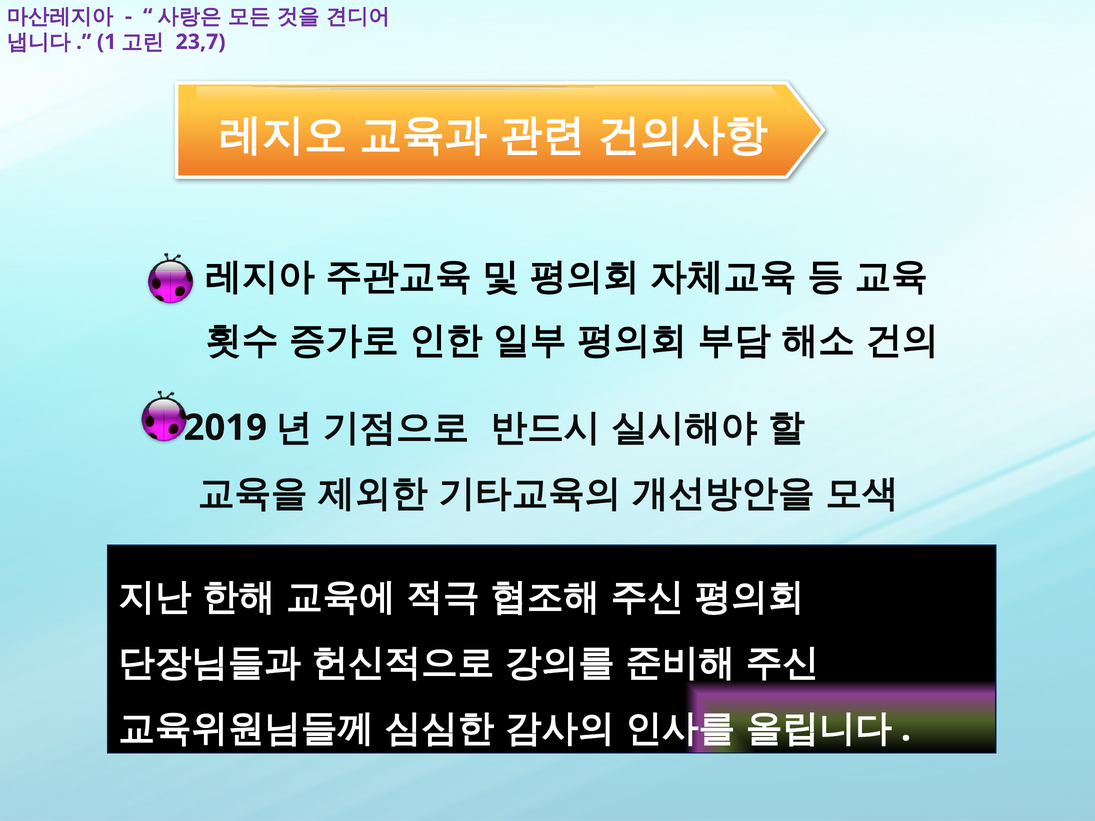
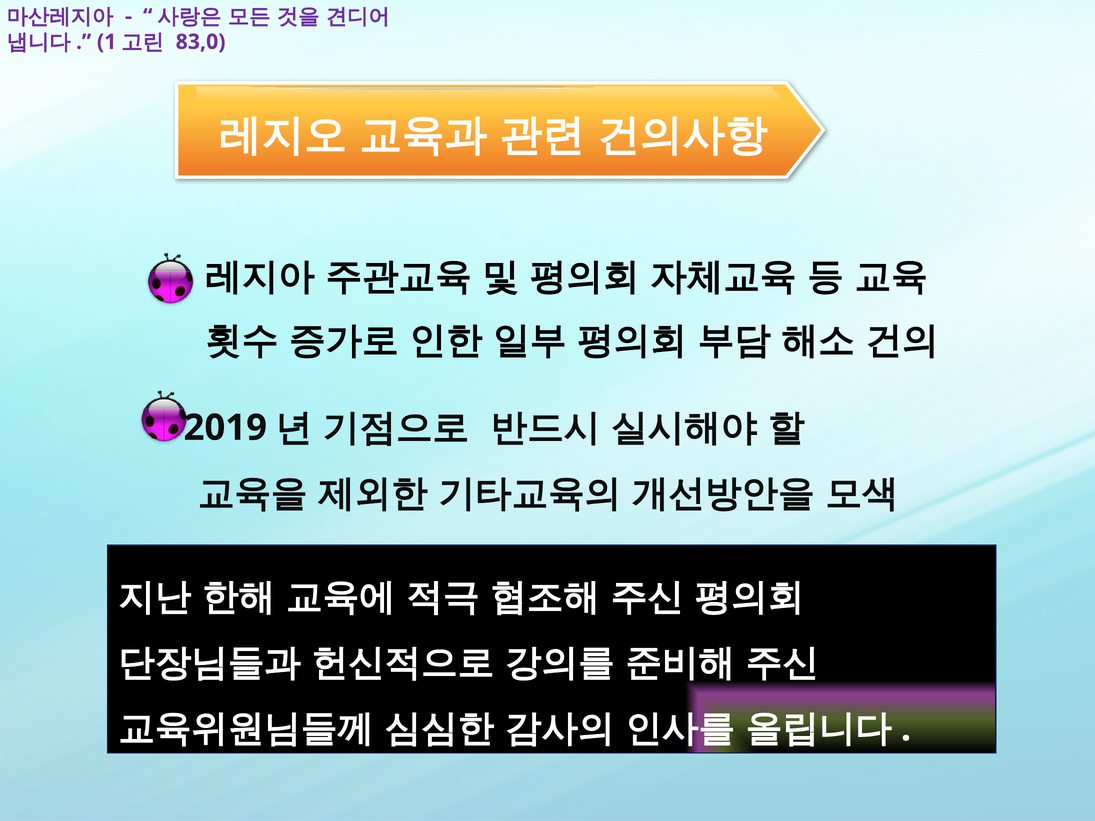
23,7: 23,7 -> 83,0
